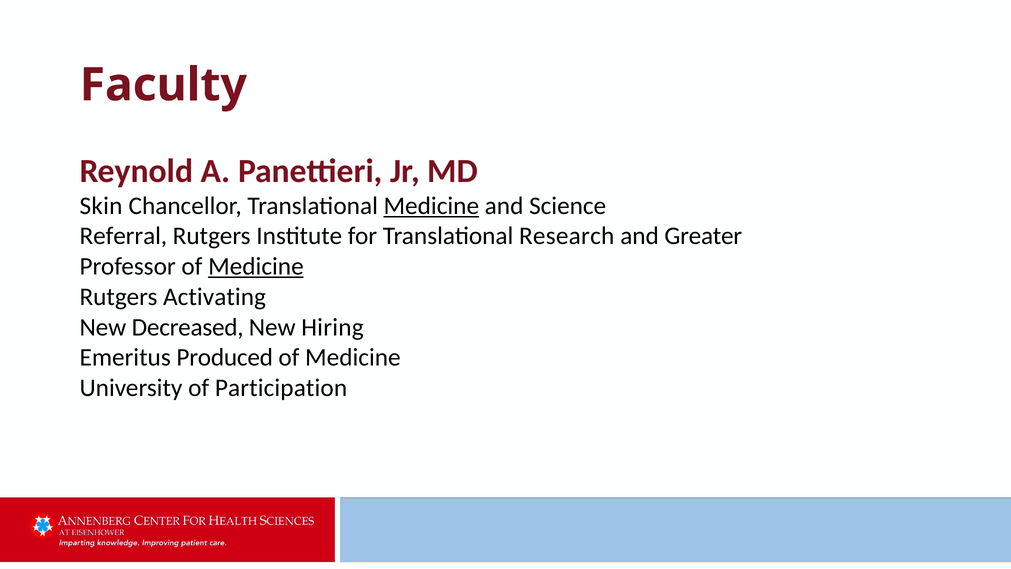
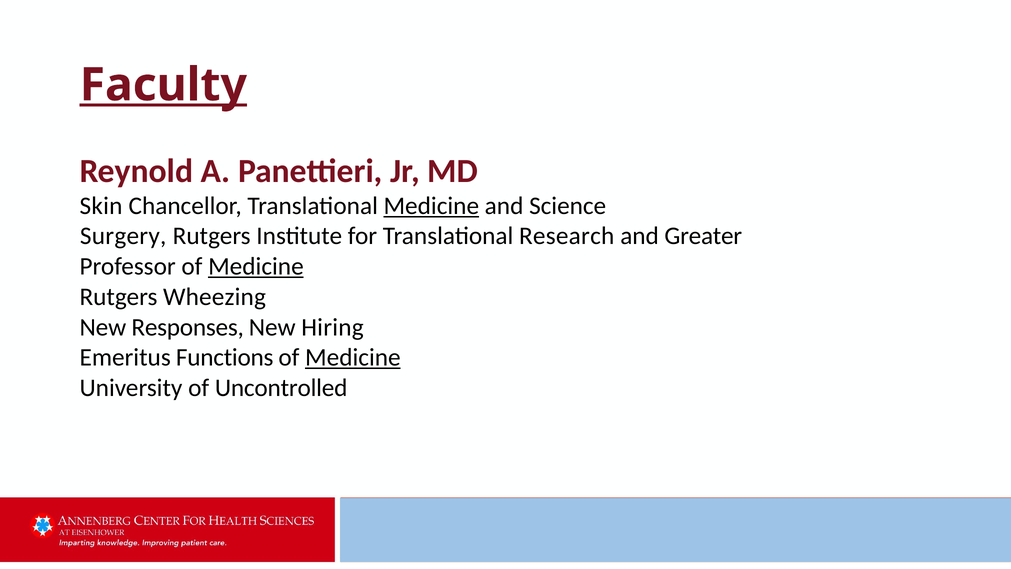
Faculty underline: none -> present
Referral: Referral -> Surgery
Activating: Activating -> Wheezing
Decreased: Decreased -> Responses
Produced: Produced -> Functions
Medicine at (353, 357) underline: none -> present
Participation: Participation -> Uncontrolled
